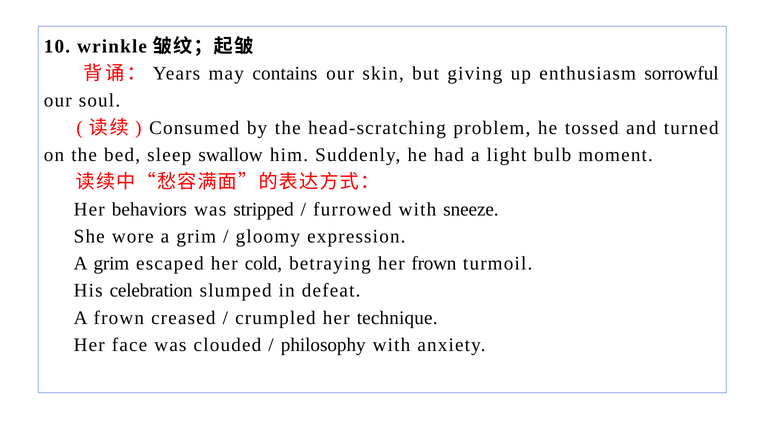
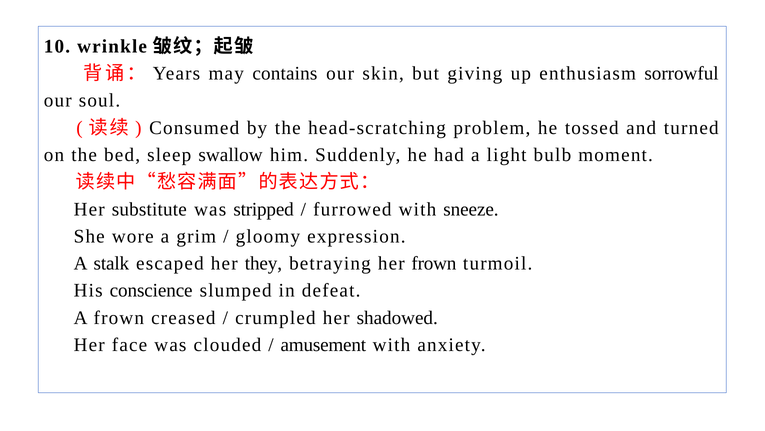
behaviors: behaviors -> substitute
grim at (111, 263): grim -> stalk
cold: cold -> they
celebration: celebration -> conscience
technique: technique -> shadowed
philosophy: philosophy -> amusement
